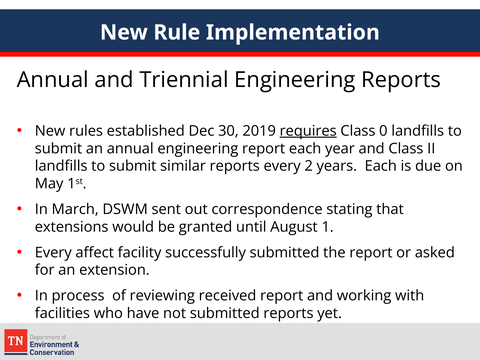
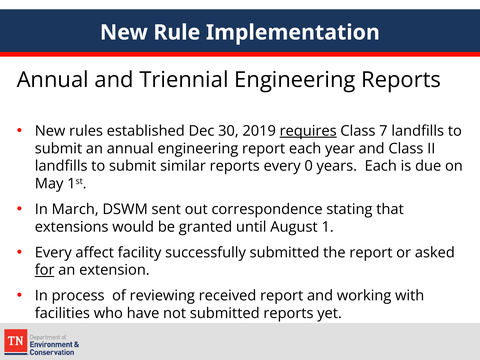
0: 0 -> 7
2: 2 -> 0
for underline: none -> present
